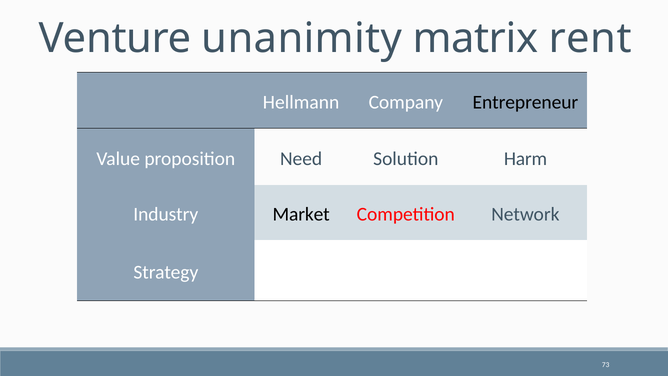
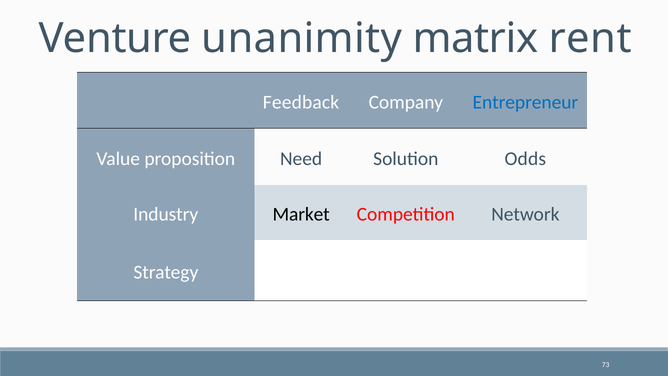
Hellmann: Hellmann -> Feedback
Entrepreneur colour: black -> blue
Harm: Harm -> Odds
